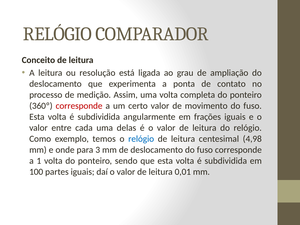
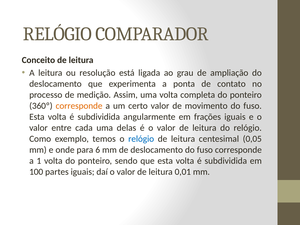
corresponde at (79, 106) colour: red -> orange
4,98: 4,98 -> 0,05
3: 3 -> 6
